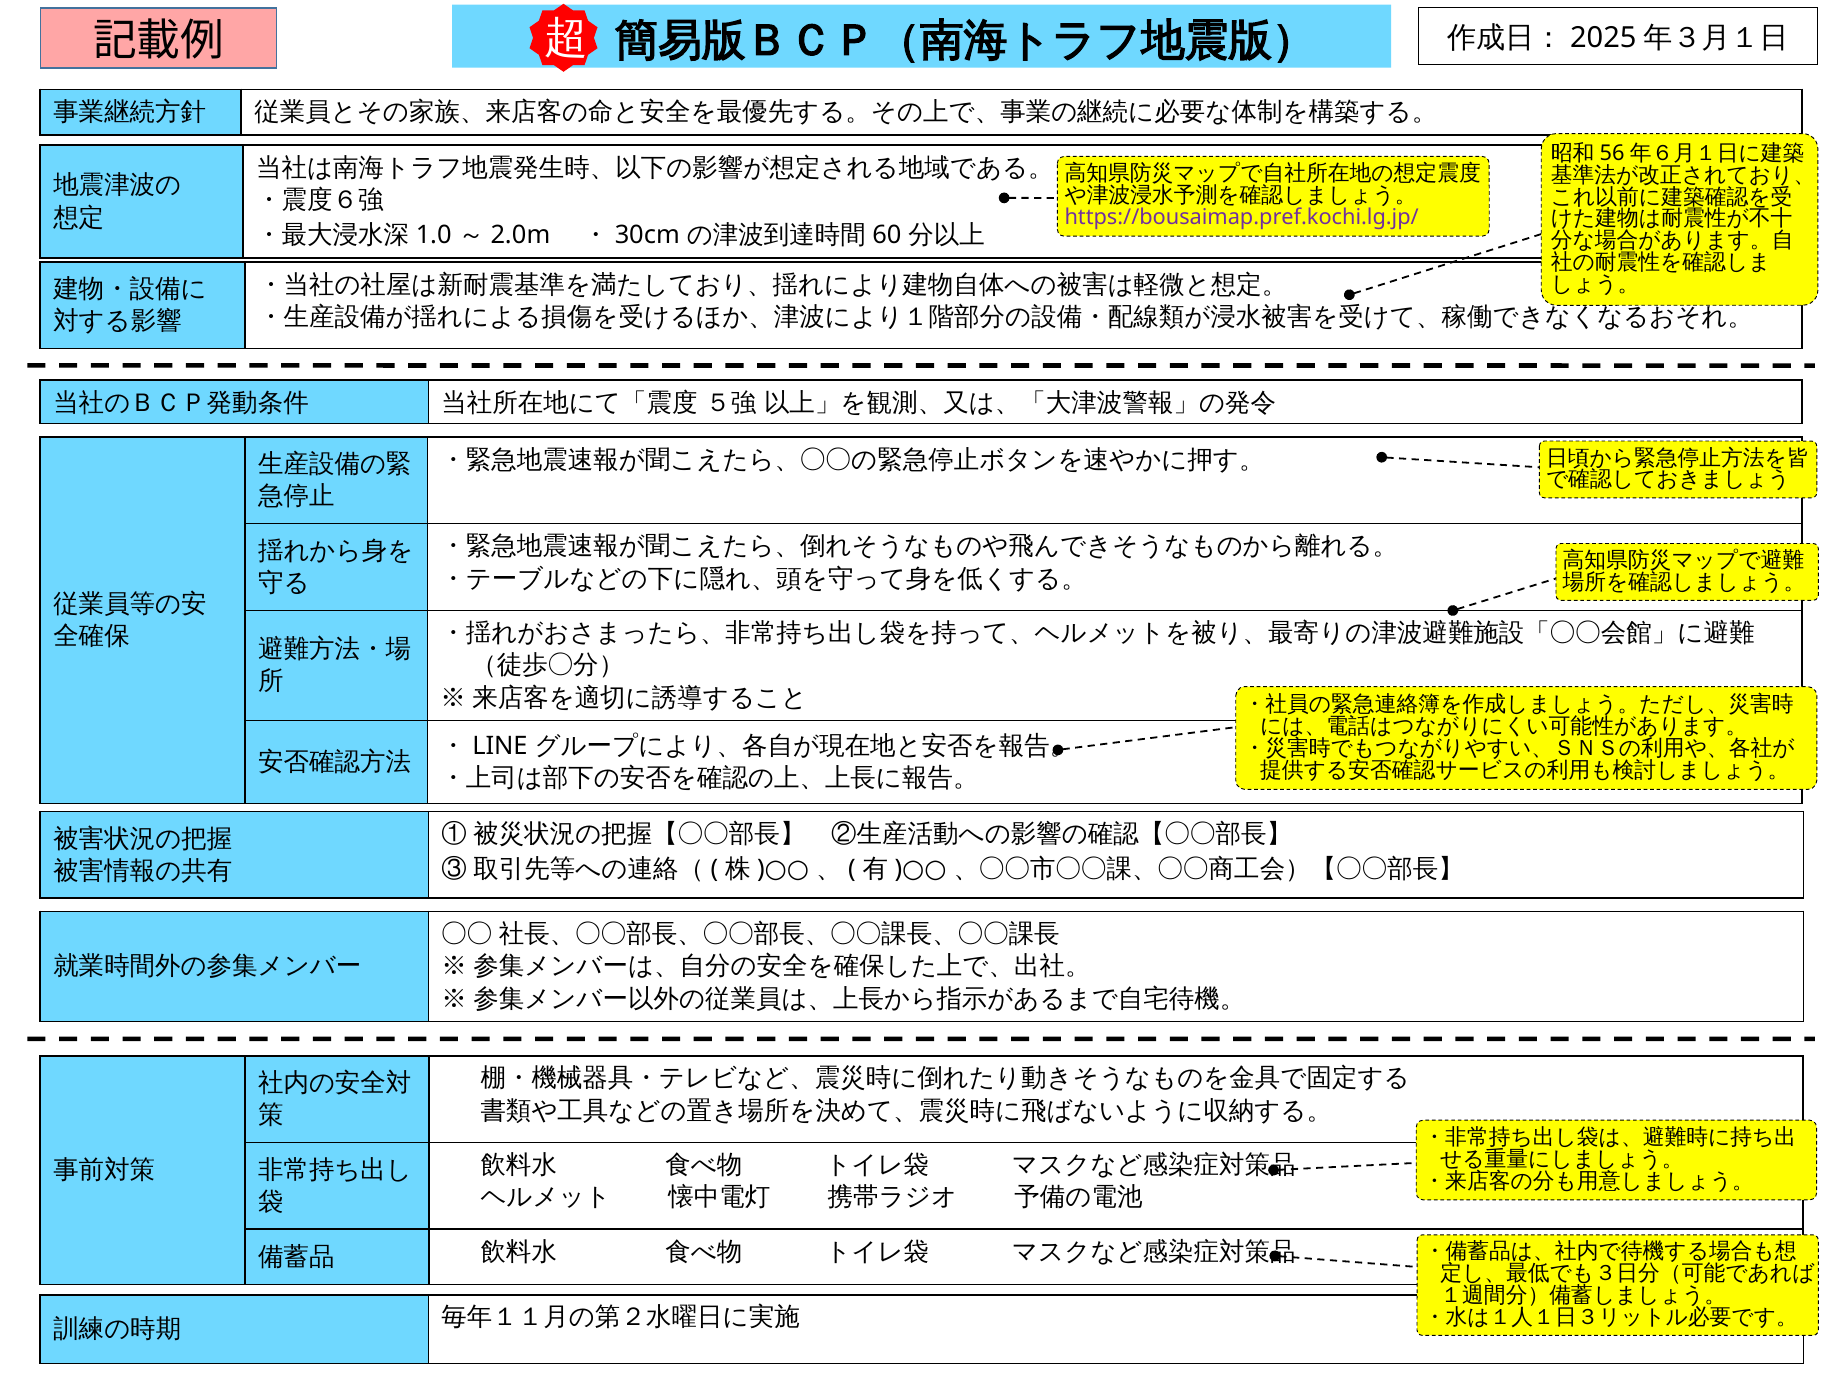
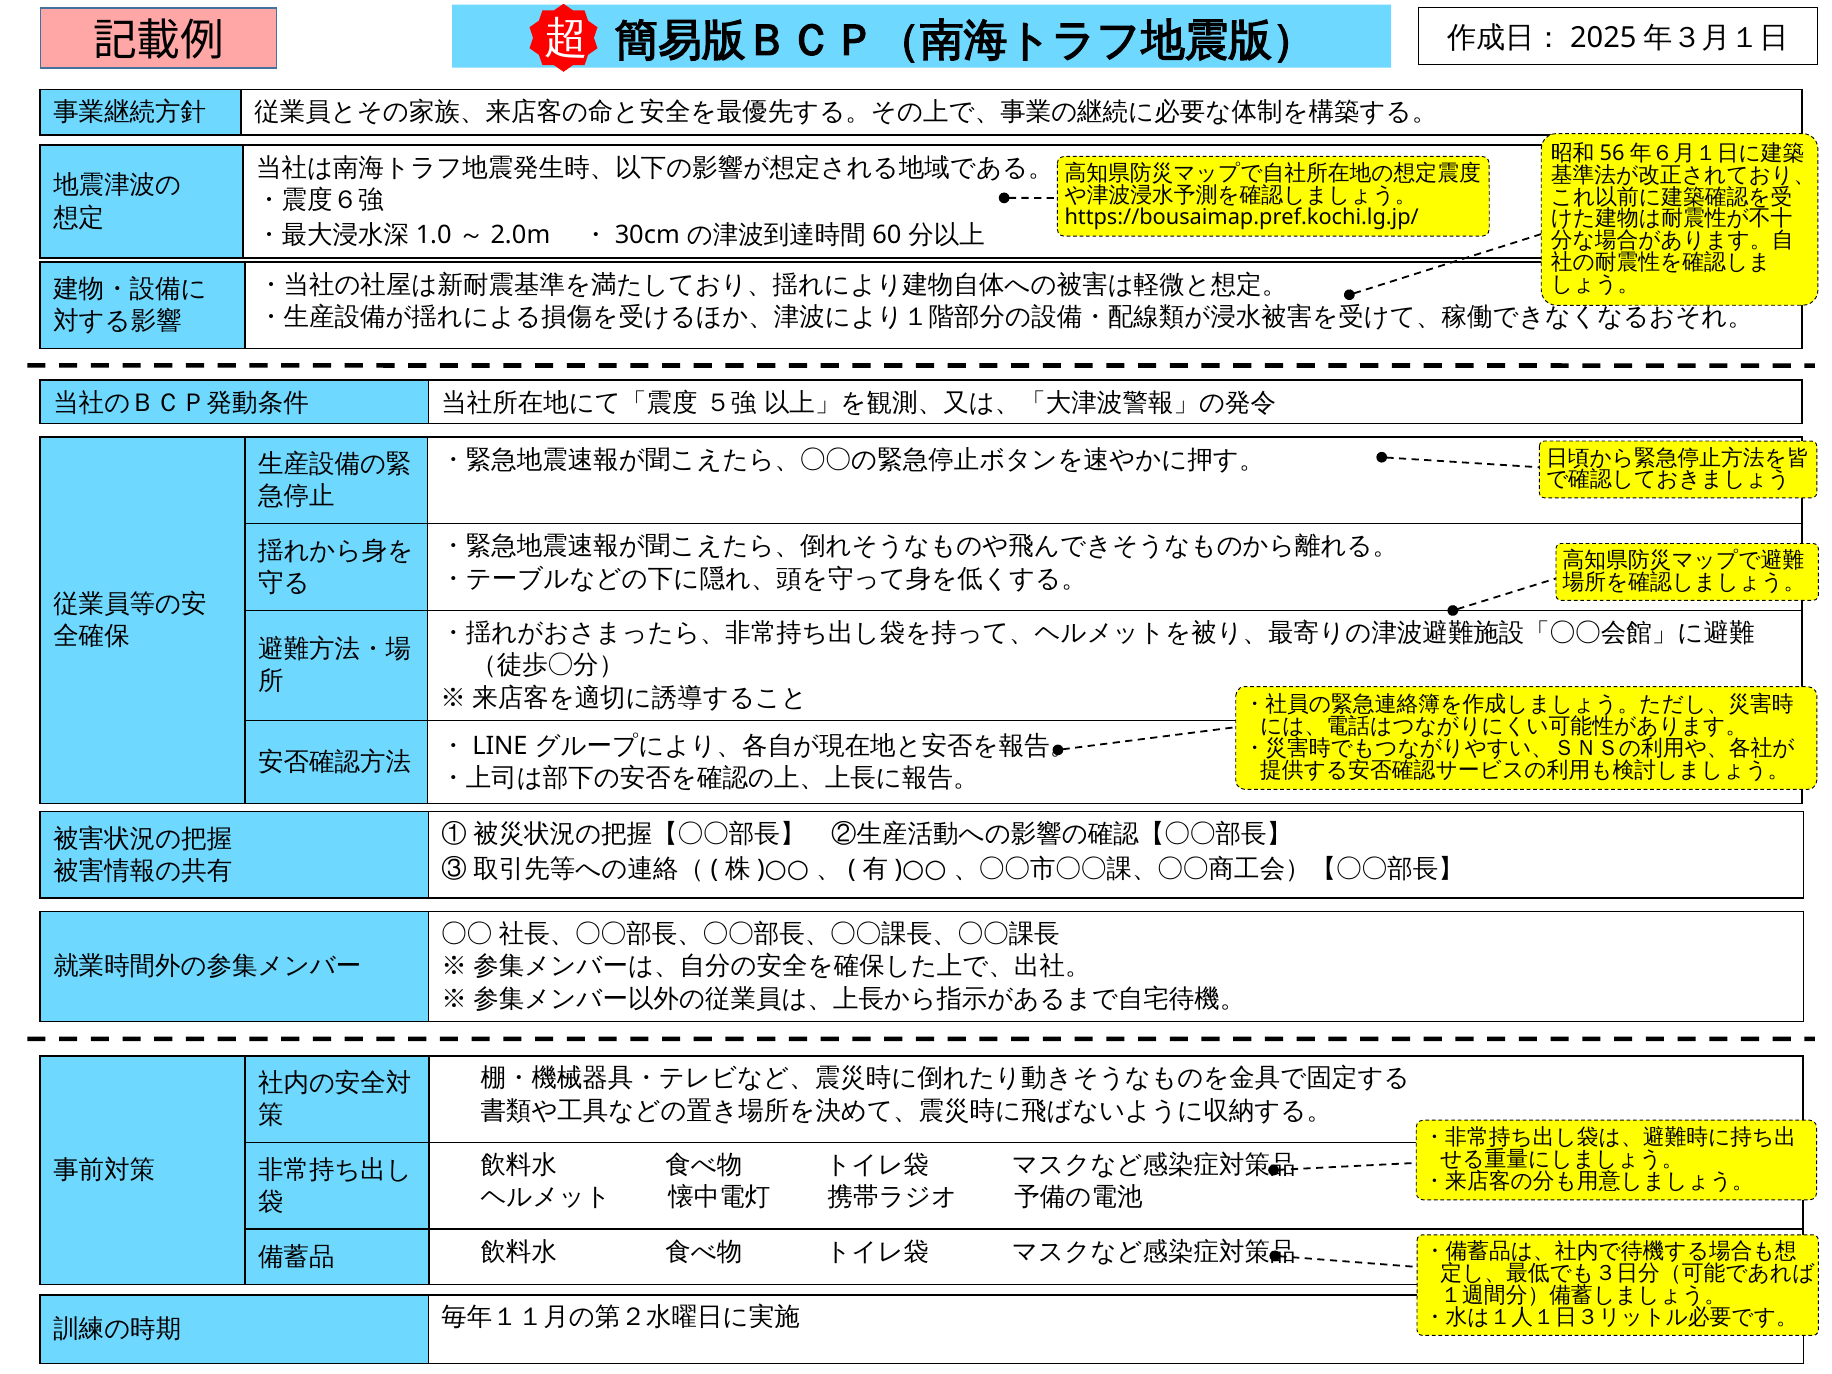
https://bousaimap.pref.kochi.lg.jp/ colour: purple -> black
